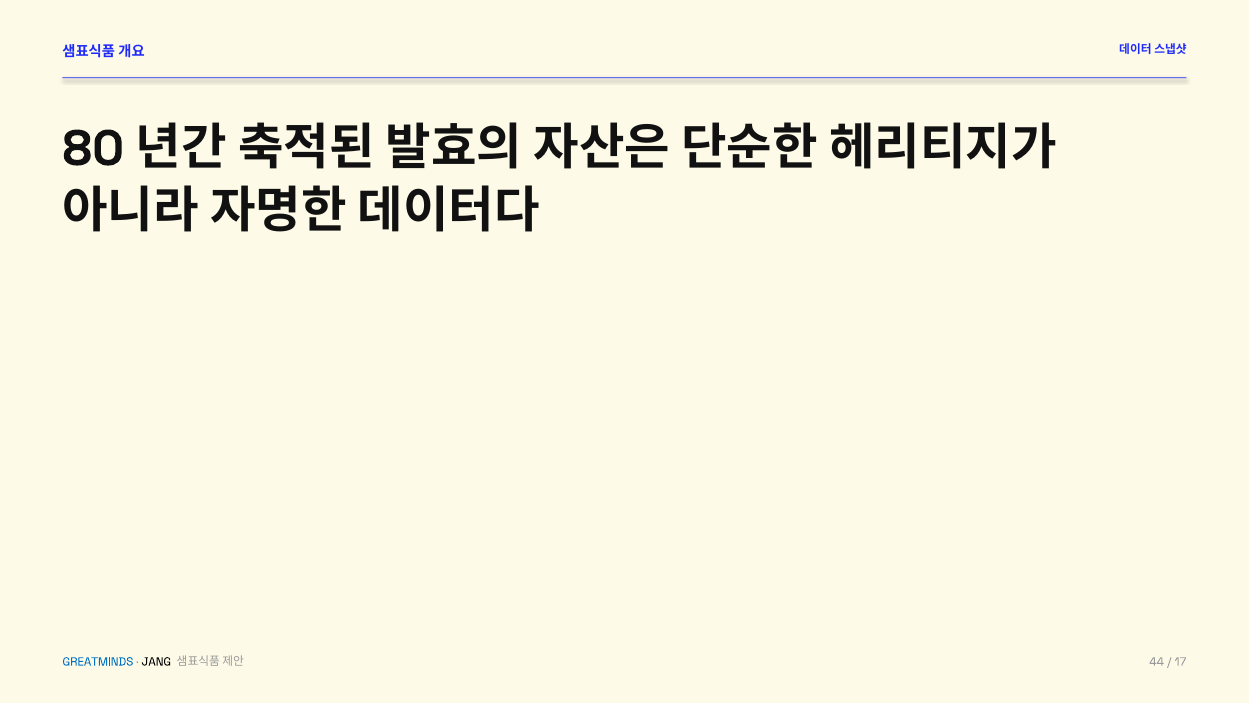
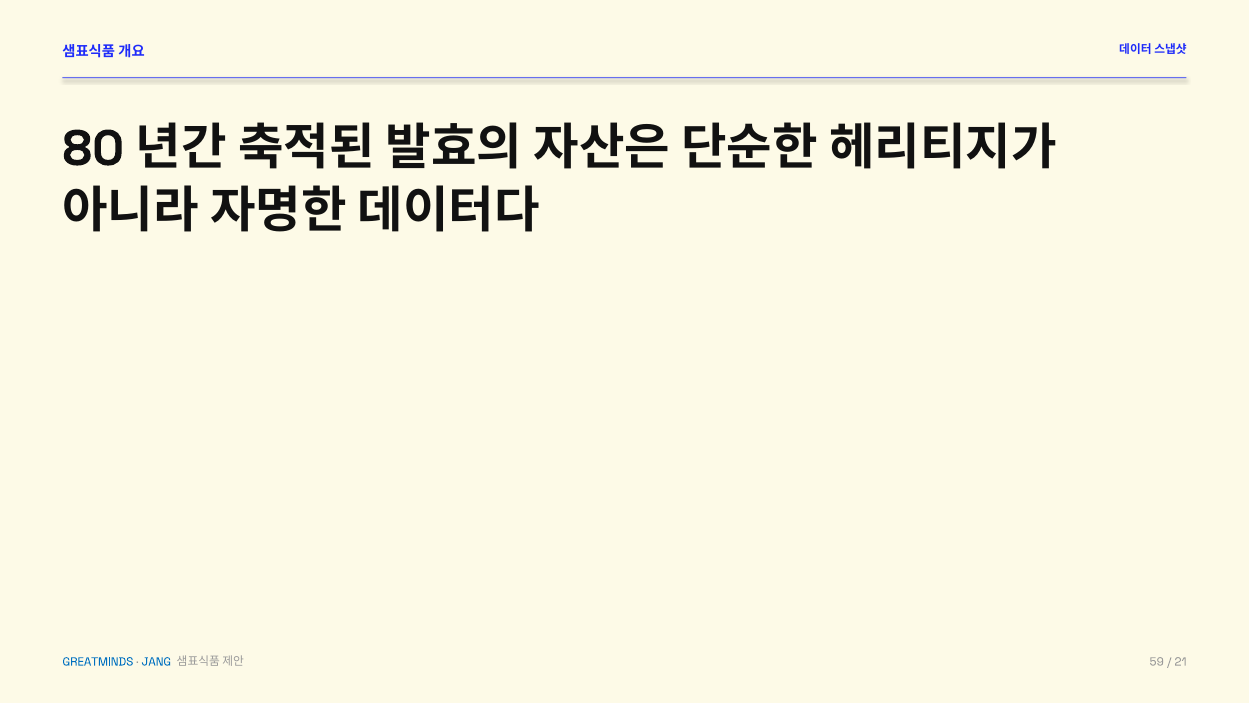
JANG colour: black -> blue
44: 44 -> 59
17: 17 -> 21
